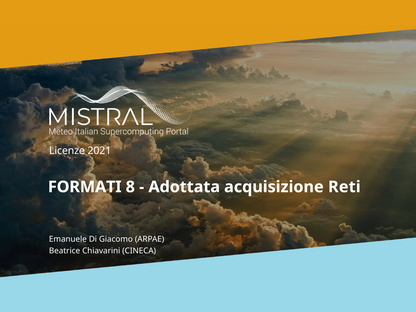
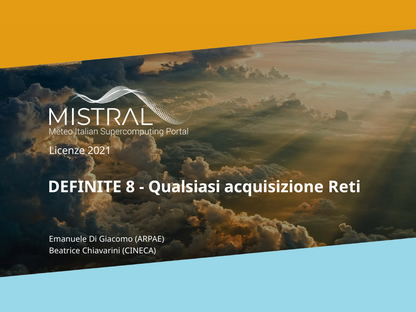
FORMATI: FORMATI -> DEFINITE
Adottata: Adottata -> Qualsiasi
